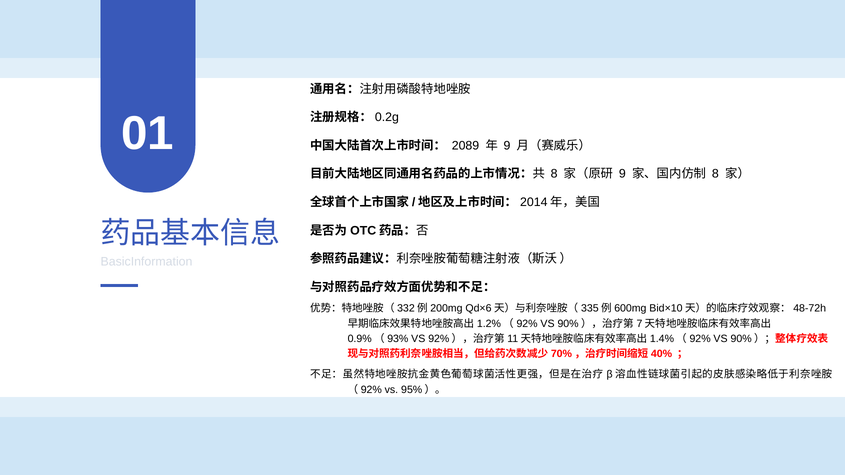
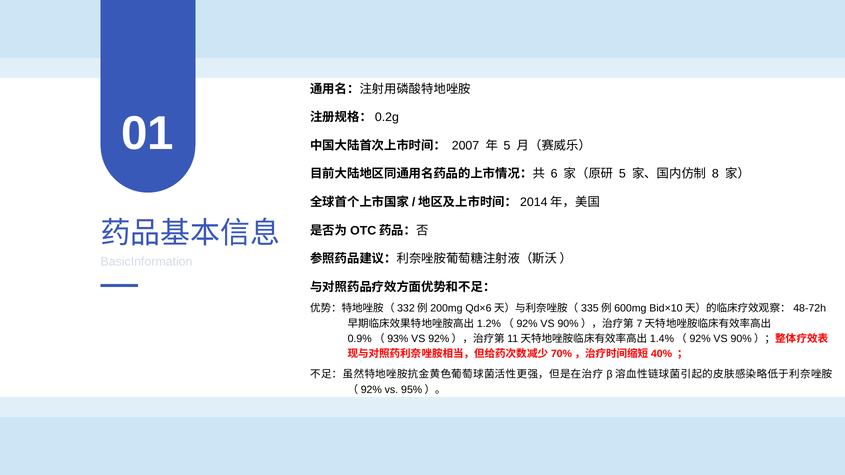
2089: 2089 -> 2007
9 at (507, 146): 9 -> 5
8 at (554, 174): 8 -> 6
9 at (622, 174): 9 -> 5
